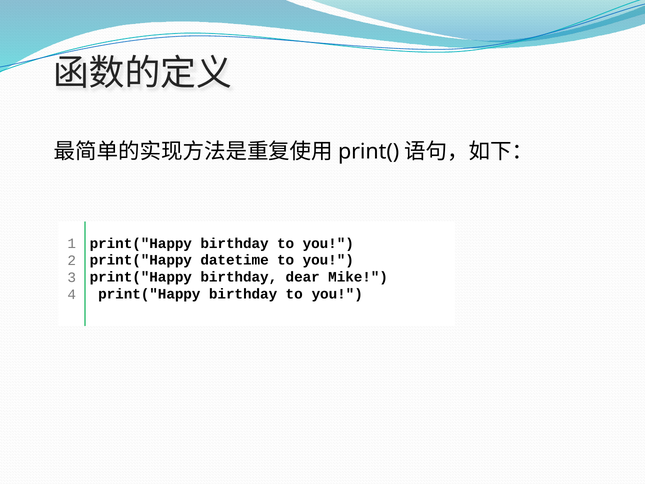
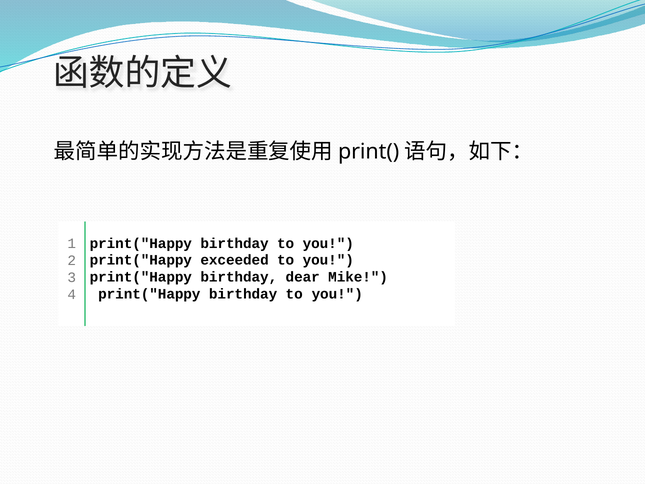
datetime: datetime -> exceeded
